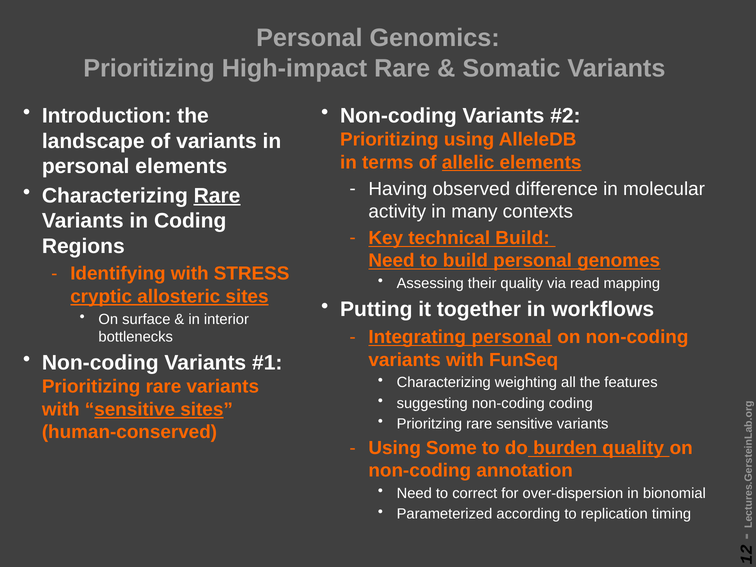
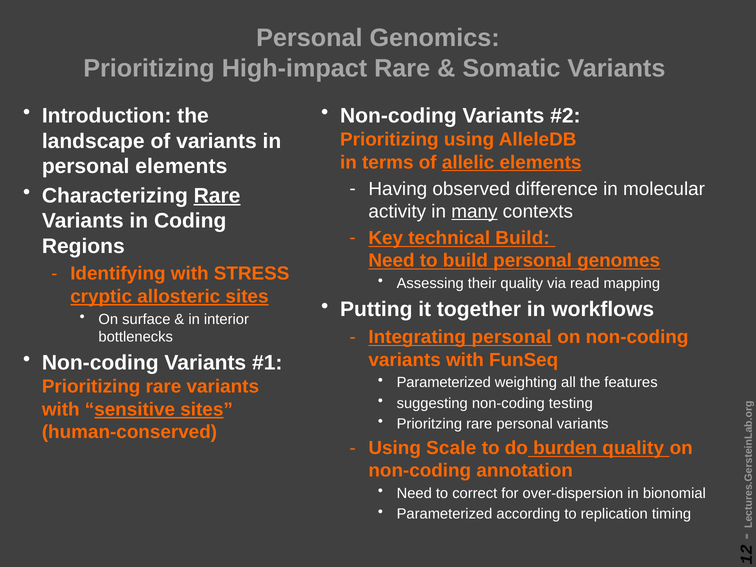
many underline: none -> present
Characterizing at (444, 383): Characterizing -> Parameterized
non-coding coding: coding -> testing
rare sensitive: sensitive -> personal
Some: Some -> Scale
